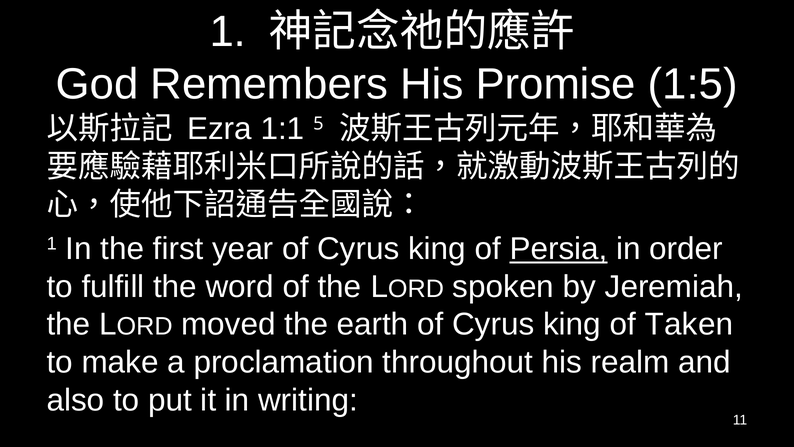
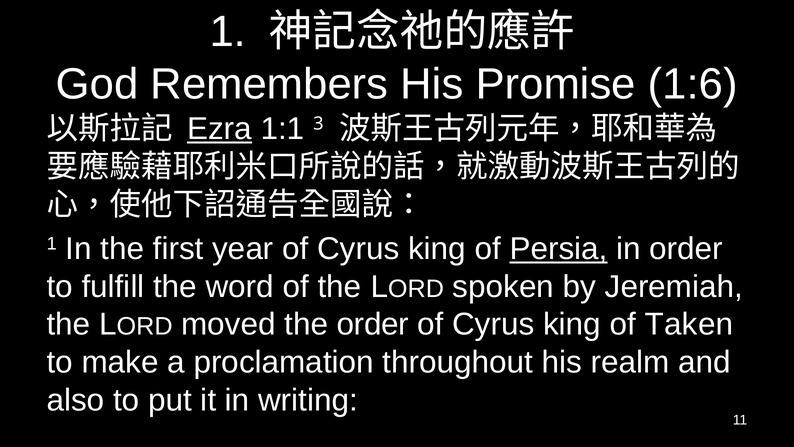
1:5: 1:5 -> 1:6
Ezra underline: none -> present
5: 5 -> 3
the earth: earth -> order
